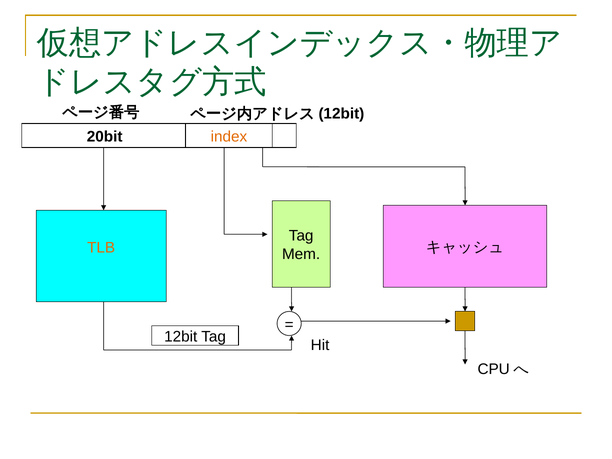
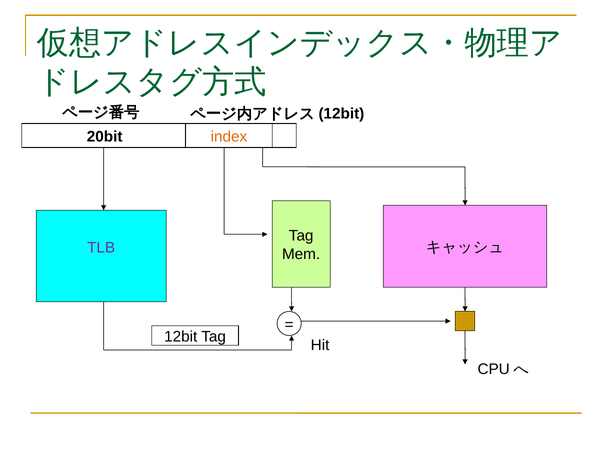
TLB colour: orange -> purple
